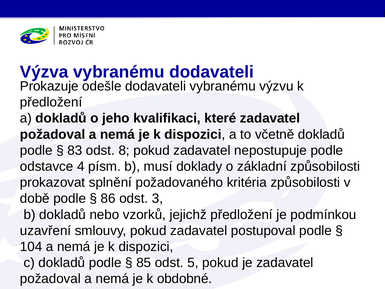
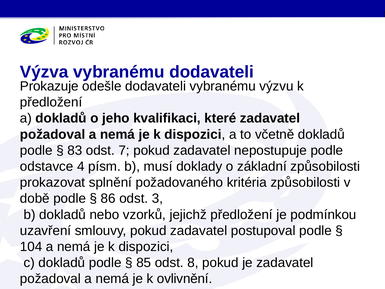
8: 8 -> 7
5: 5 -> 8
obdobné: obdobné -> ovlivnění
